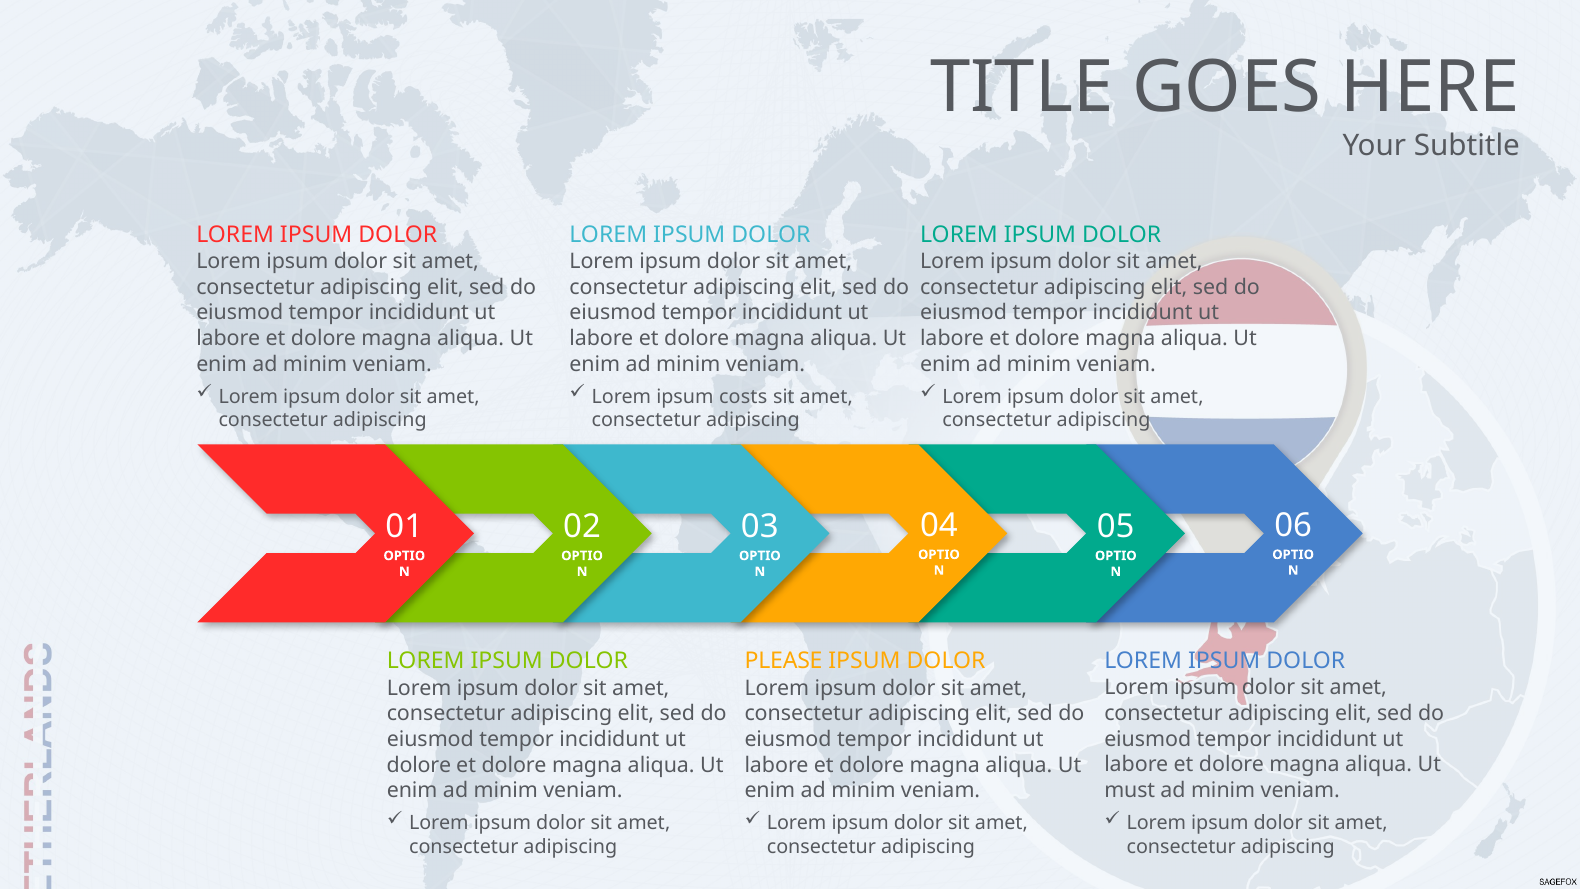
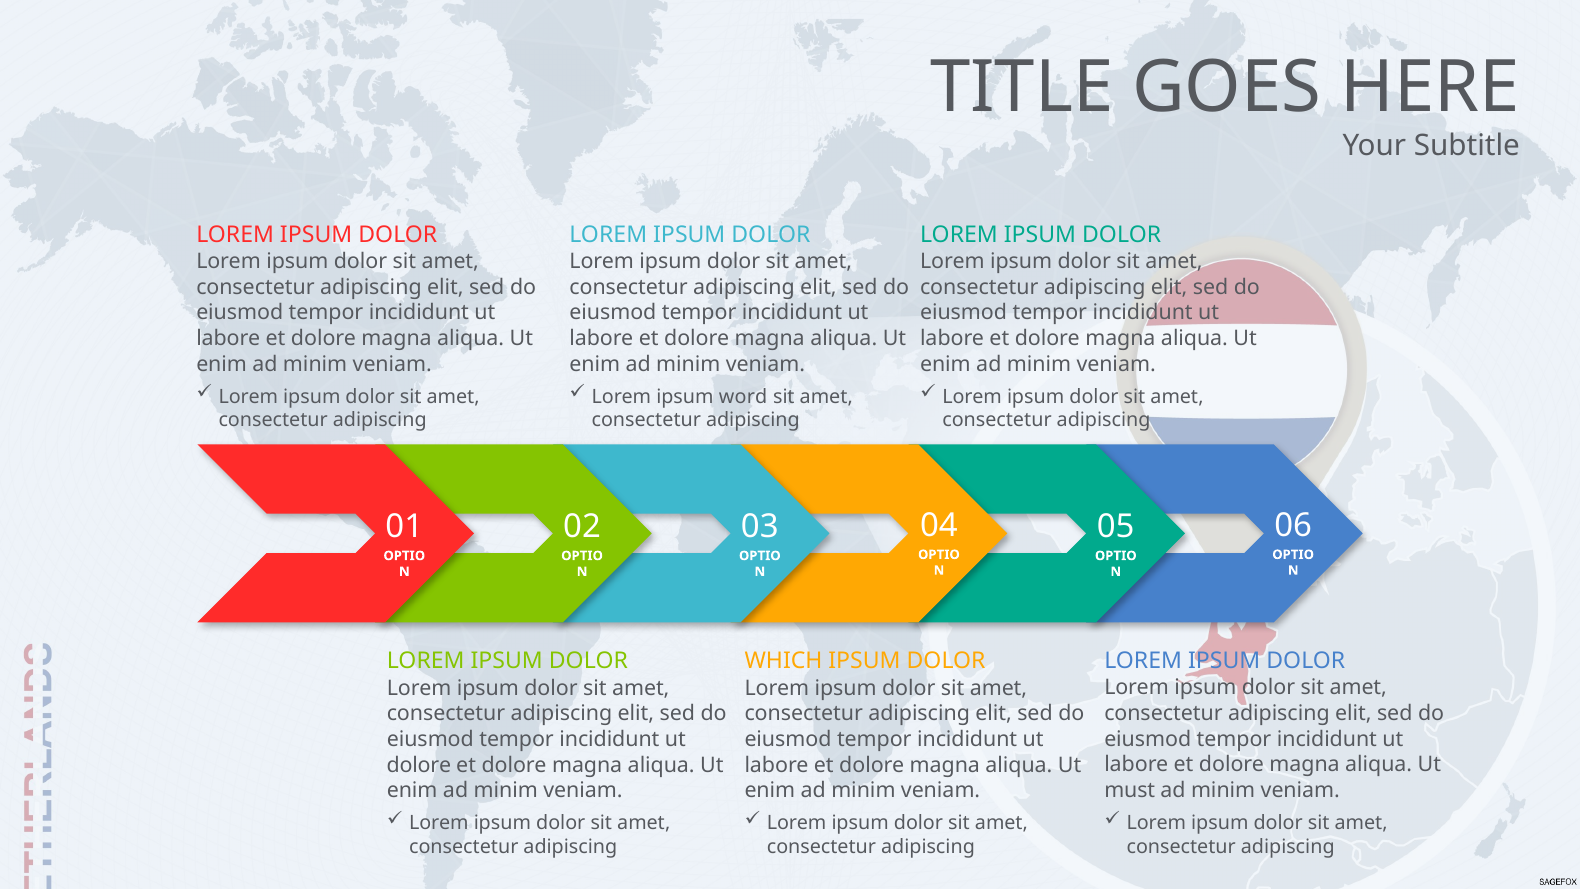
costs: costs -> word
PLEASE: PLEASE -> WHICH
